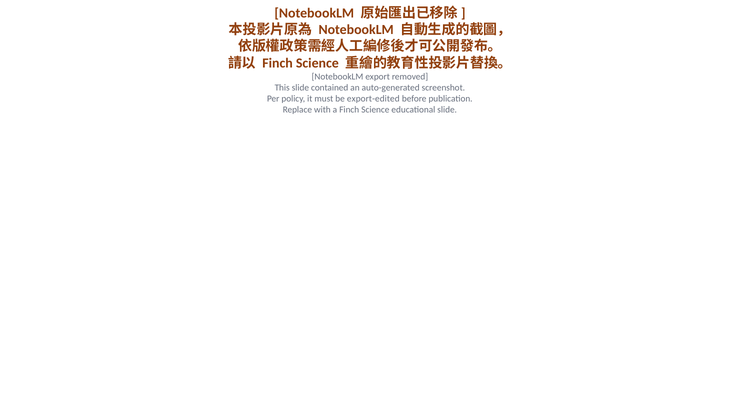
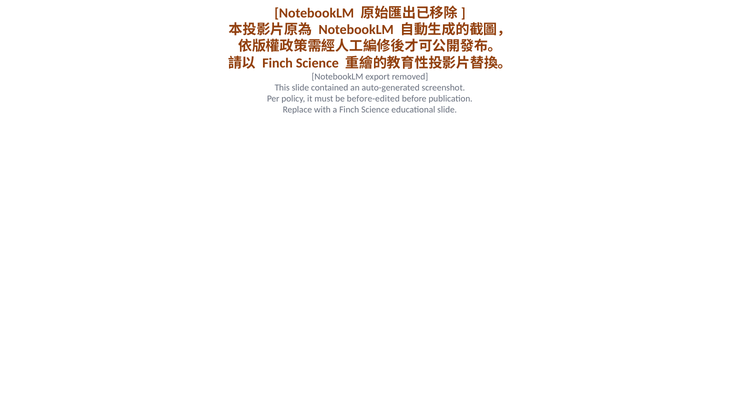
export-edited: export-edited -> before-edited
